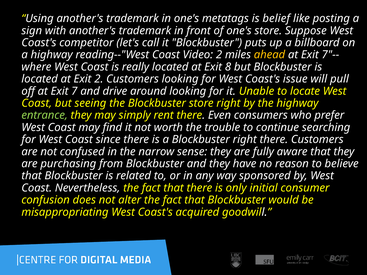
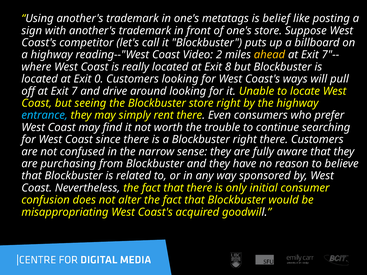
Exit 2: 2 -> 0
issue: issue -> ways
entrance colour: light green -> light blue
